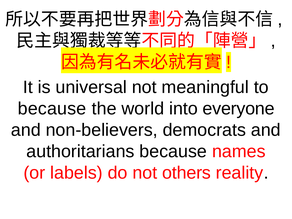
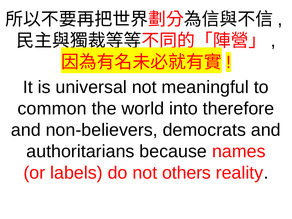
because at (52, 109): because -> common
everyone: everyone -> therefore
